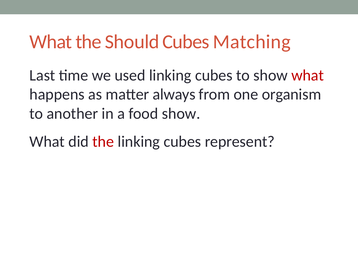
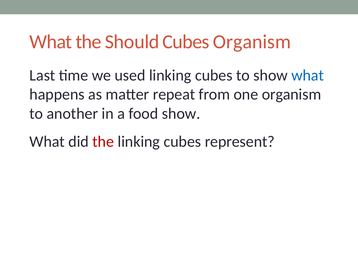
Cubes Matching: Matching -> Organism
what at (308, 75) colour: red -> blue
always: always -> repeat
